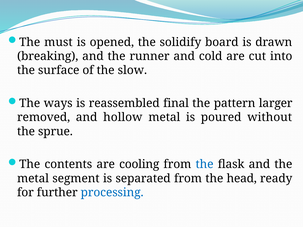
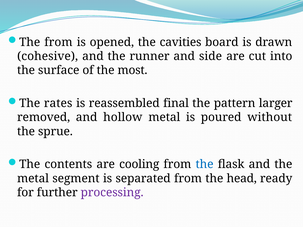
The must: must -> from
solidify: solidify -> cavities
breaking: breaking -> cohesive
cold: cold -> side
slow: slow -> most
ways: ways -> rates
processing colour: blue -> purple
